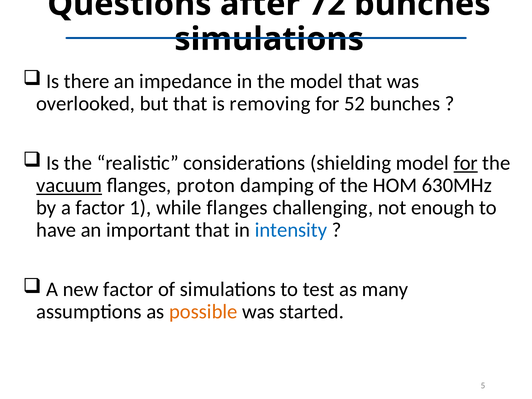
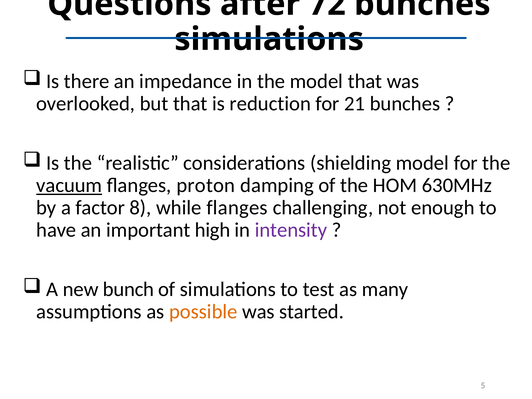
removing: removing -> reduction
52: 52 -> 21
for at (466, 163) underline: present -> none
1: 1 -> 8
important that: that -> high
intensity colour: blue -> purple
new factor: factor -> bunch
